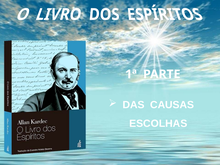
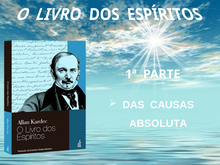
ESCOLHAS: ESCOLHAS -> ABSOLUTA
